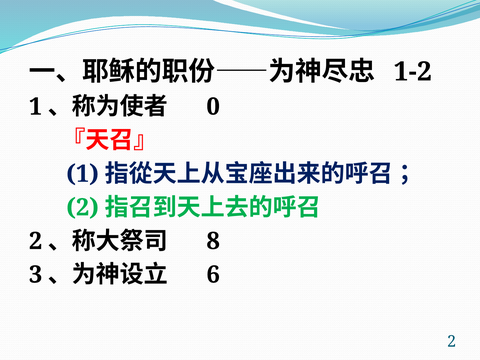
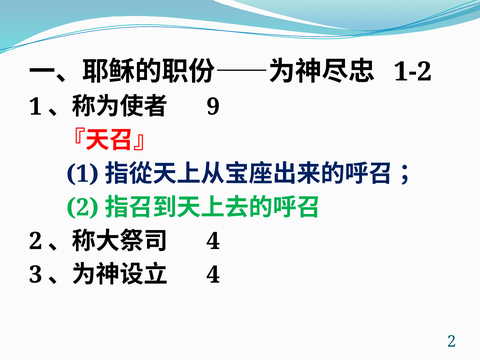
0: 0 -> 9
8 at (213, 241): 8 -> 4
6 at (213, 275): 6 -> 4
